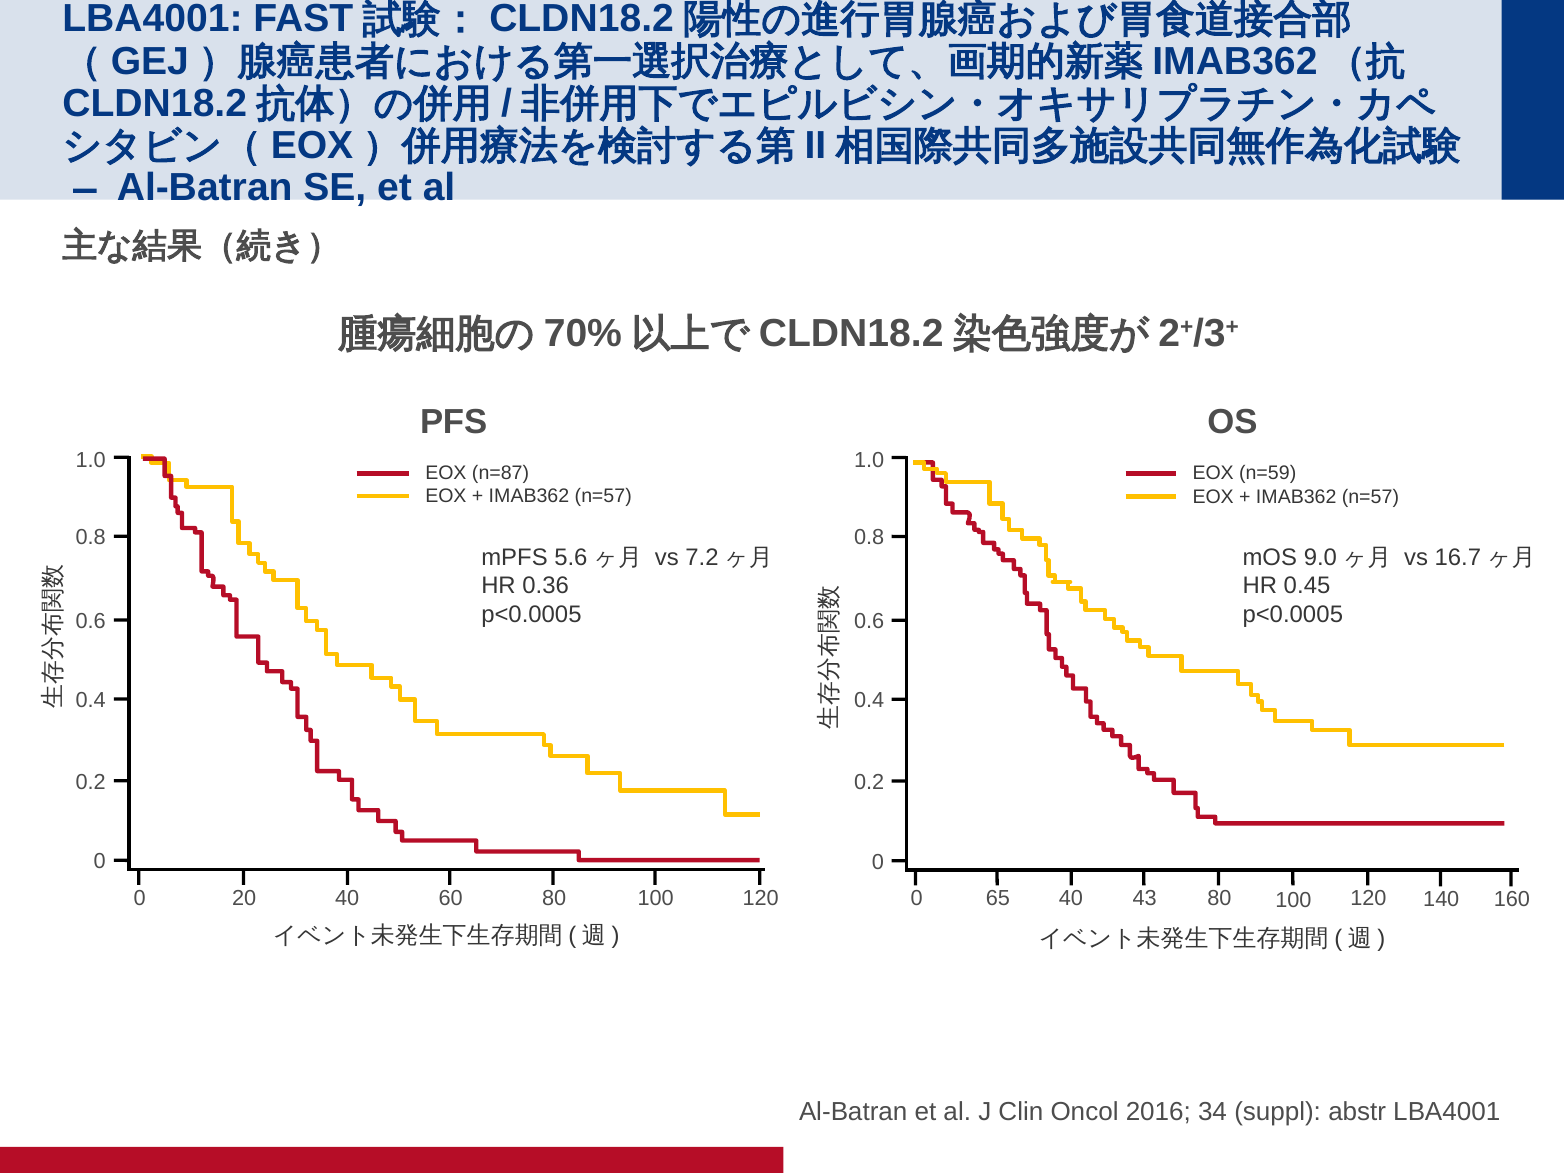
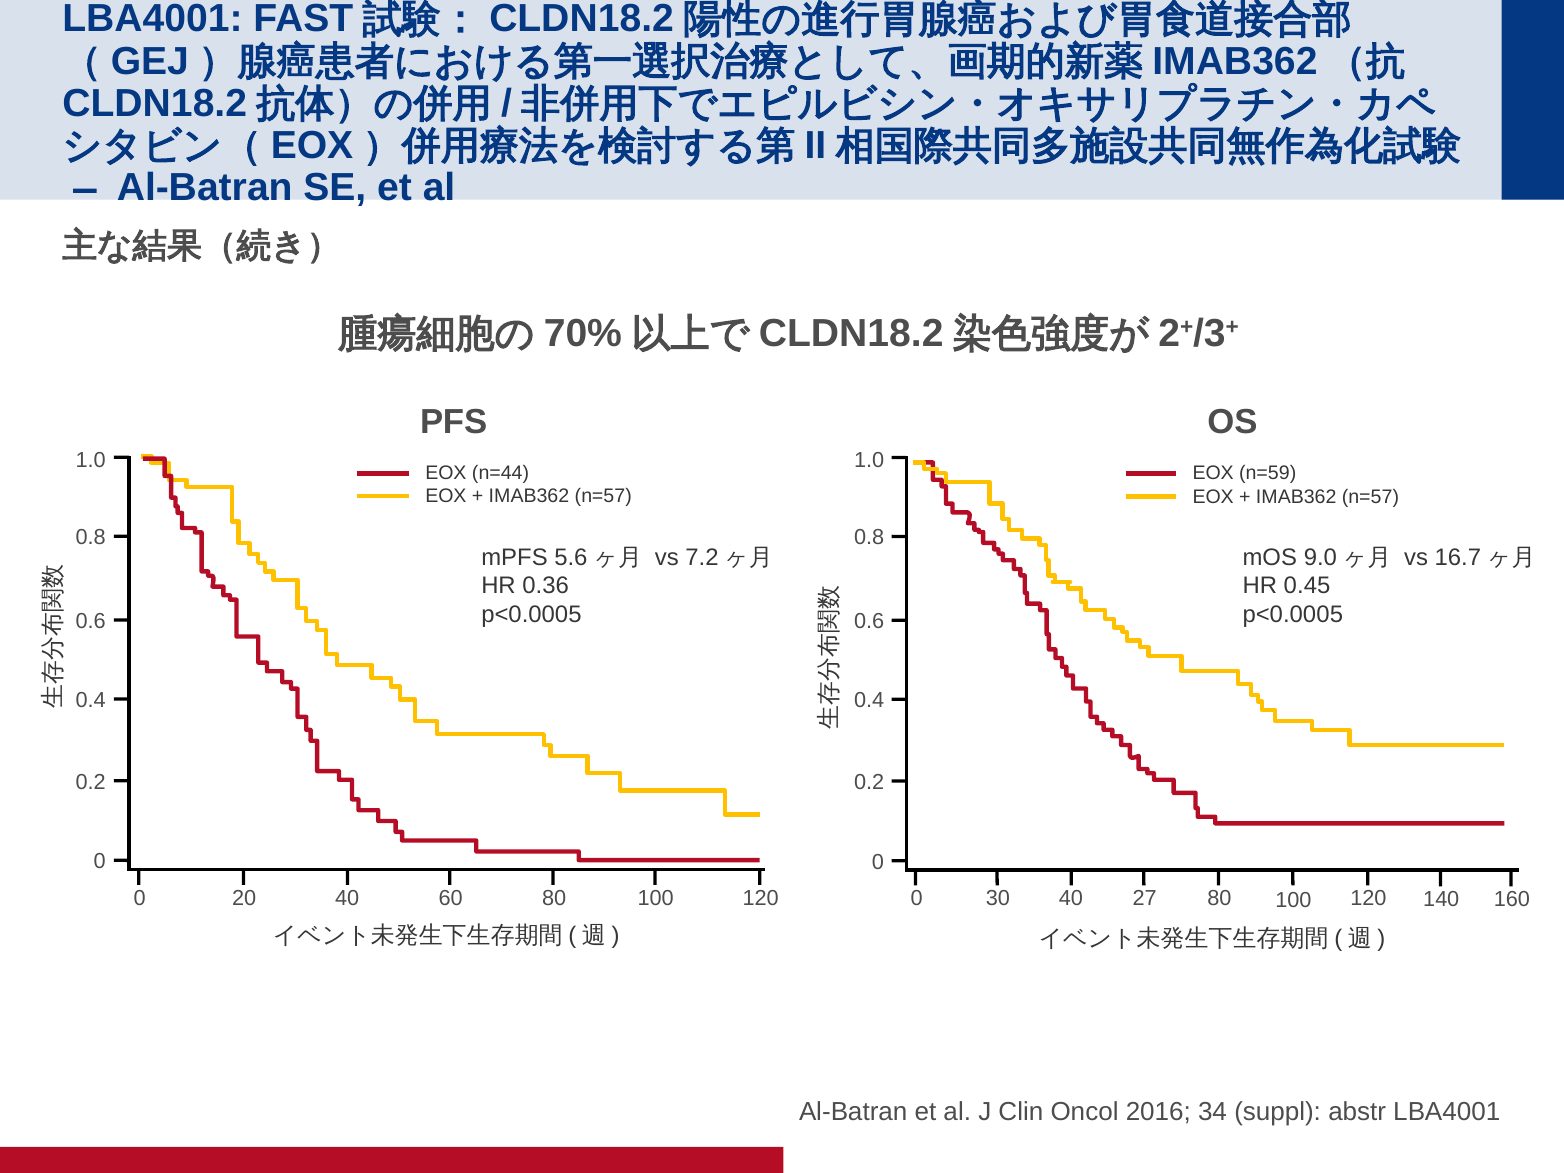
n=87: n=87 -> n=44
65: 65 -> 30
43: 43 -> 27
